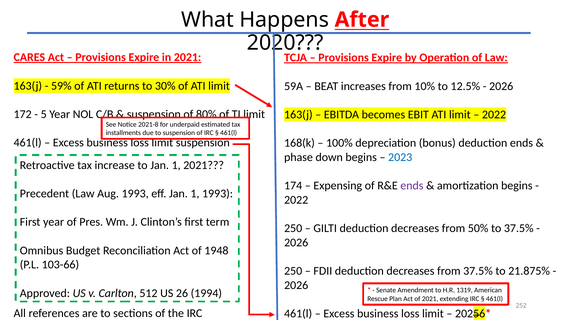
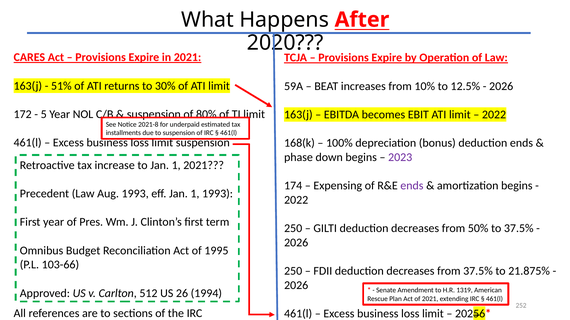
59%: 59% -> 51%
2023 colour: blue -> purple
1948: 1948 -> 1995
